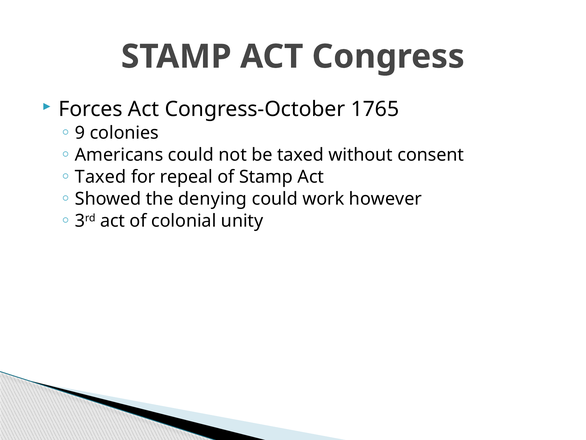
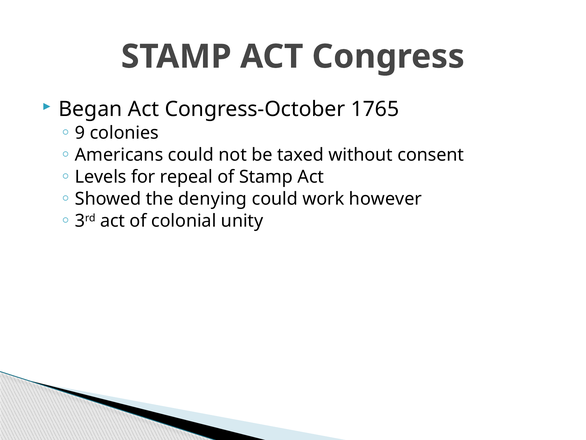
Forces: Forces -> Began
Taxed at (101, 177): Taxed -> Levels
